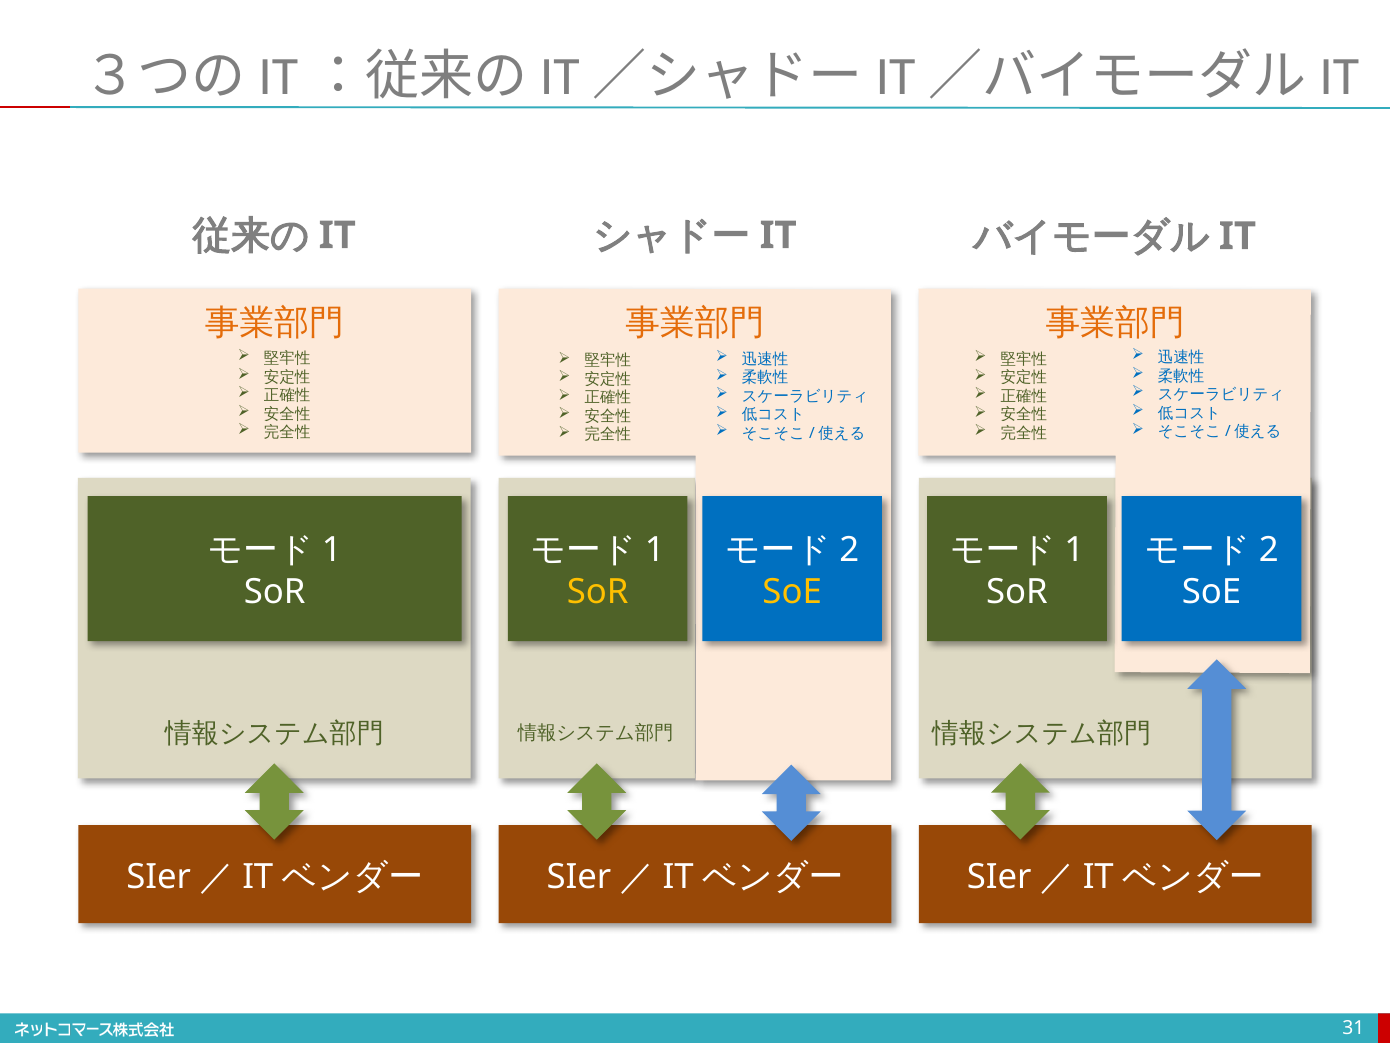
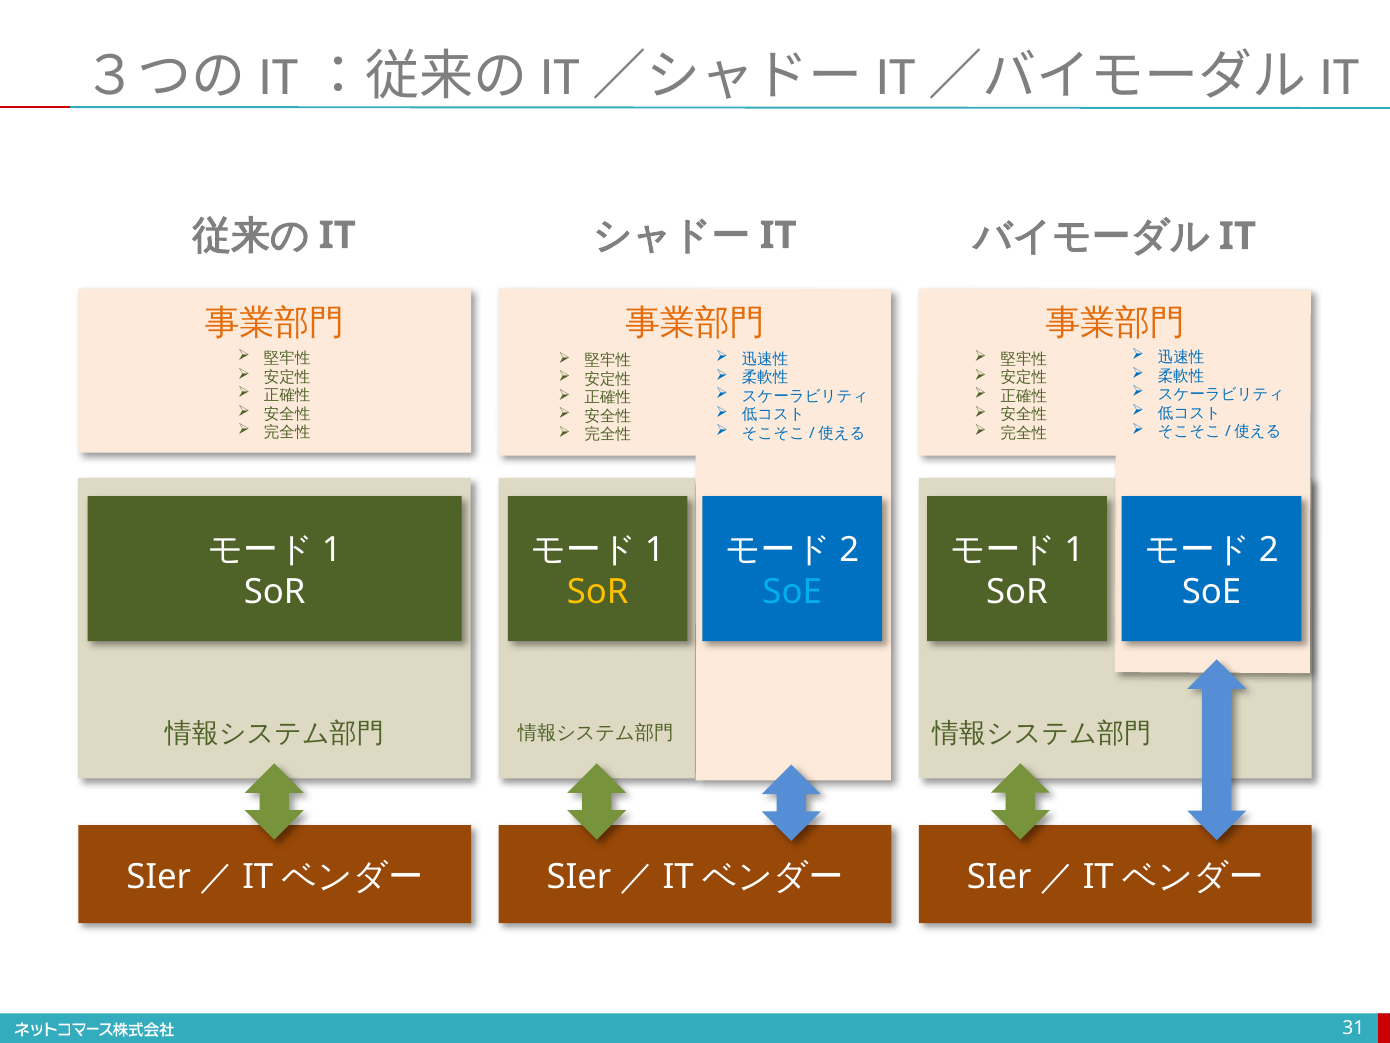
SoE at (792, 592) colour: yellow -> light blue
